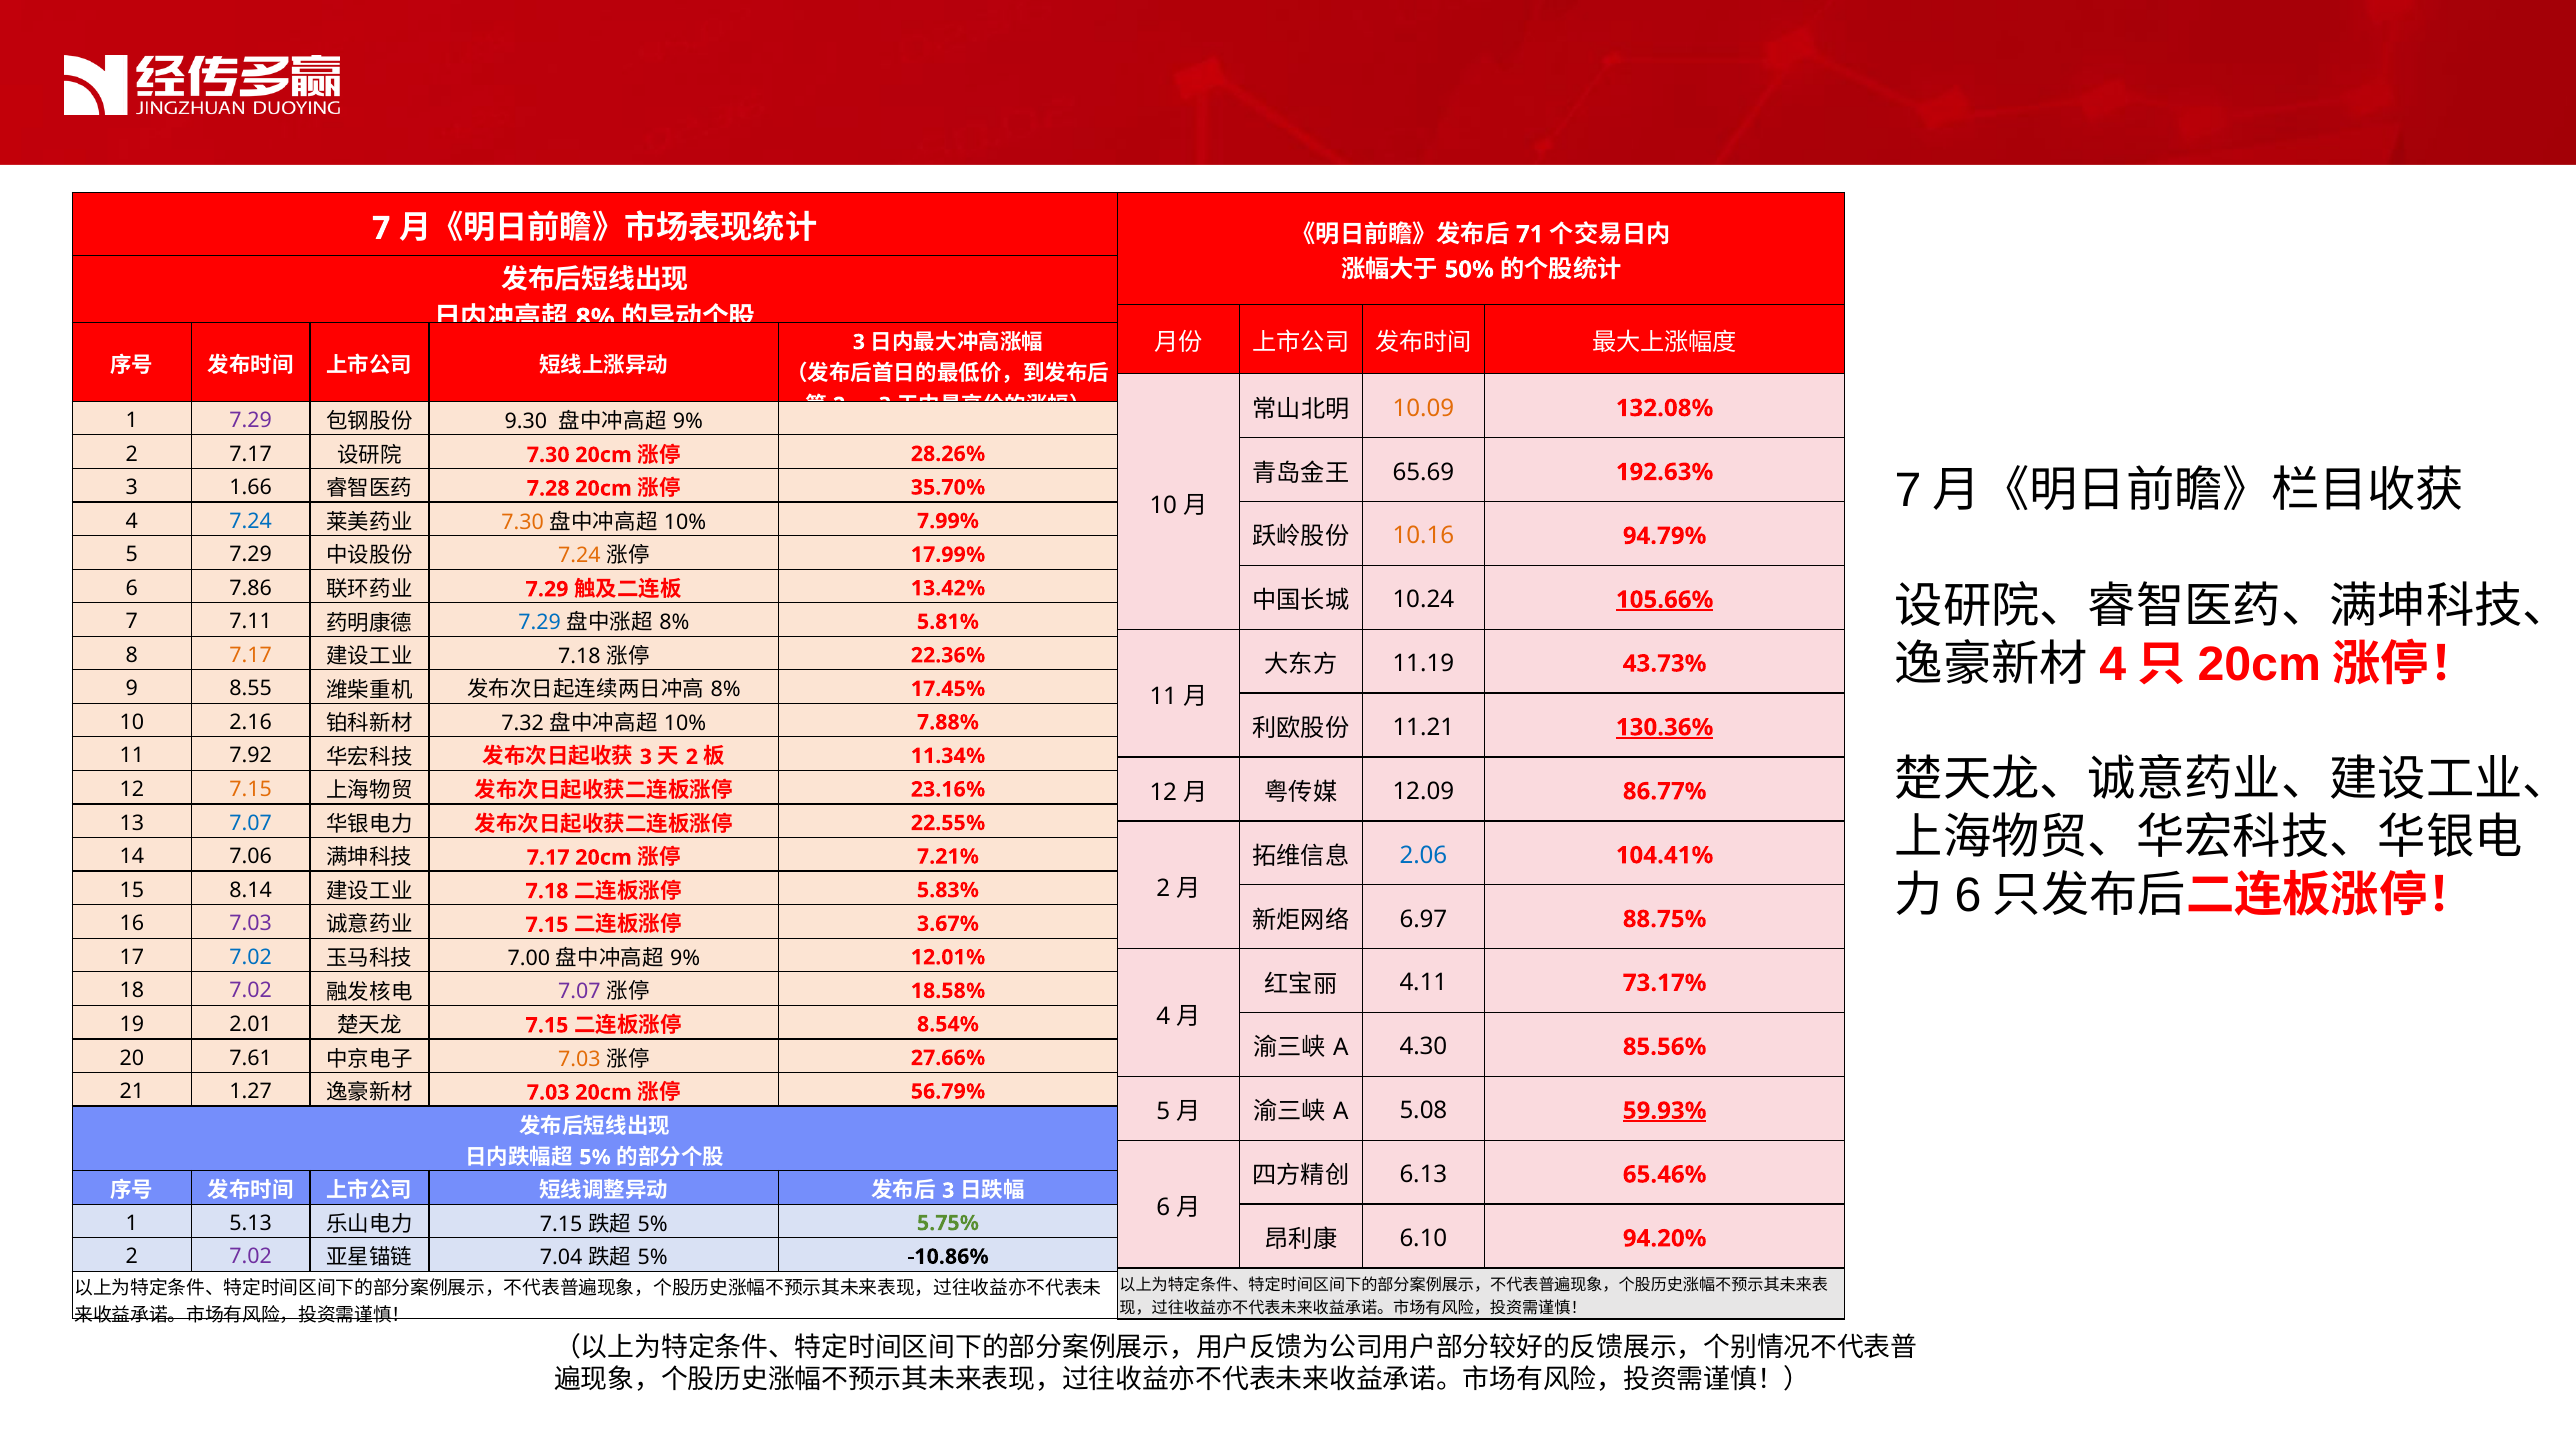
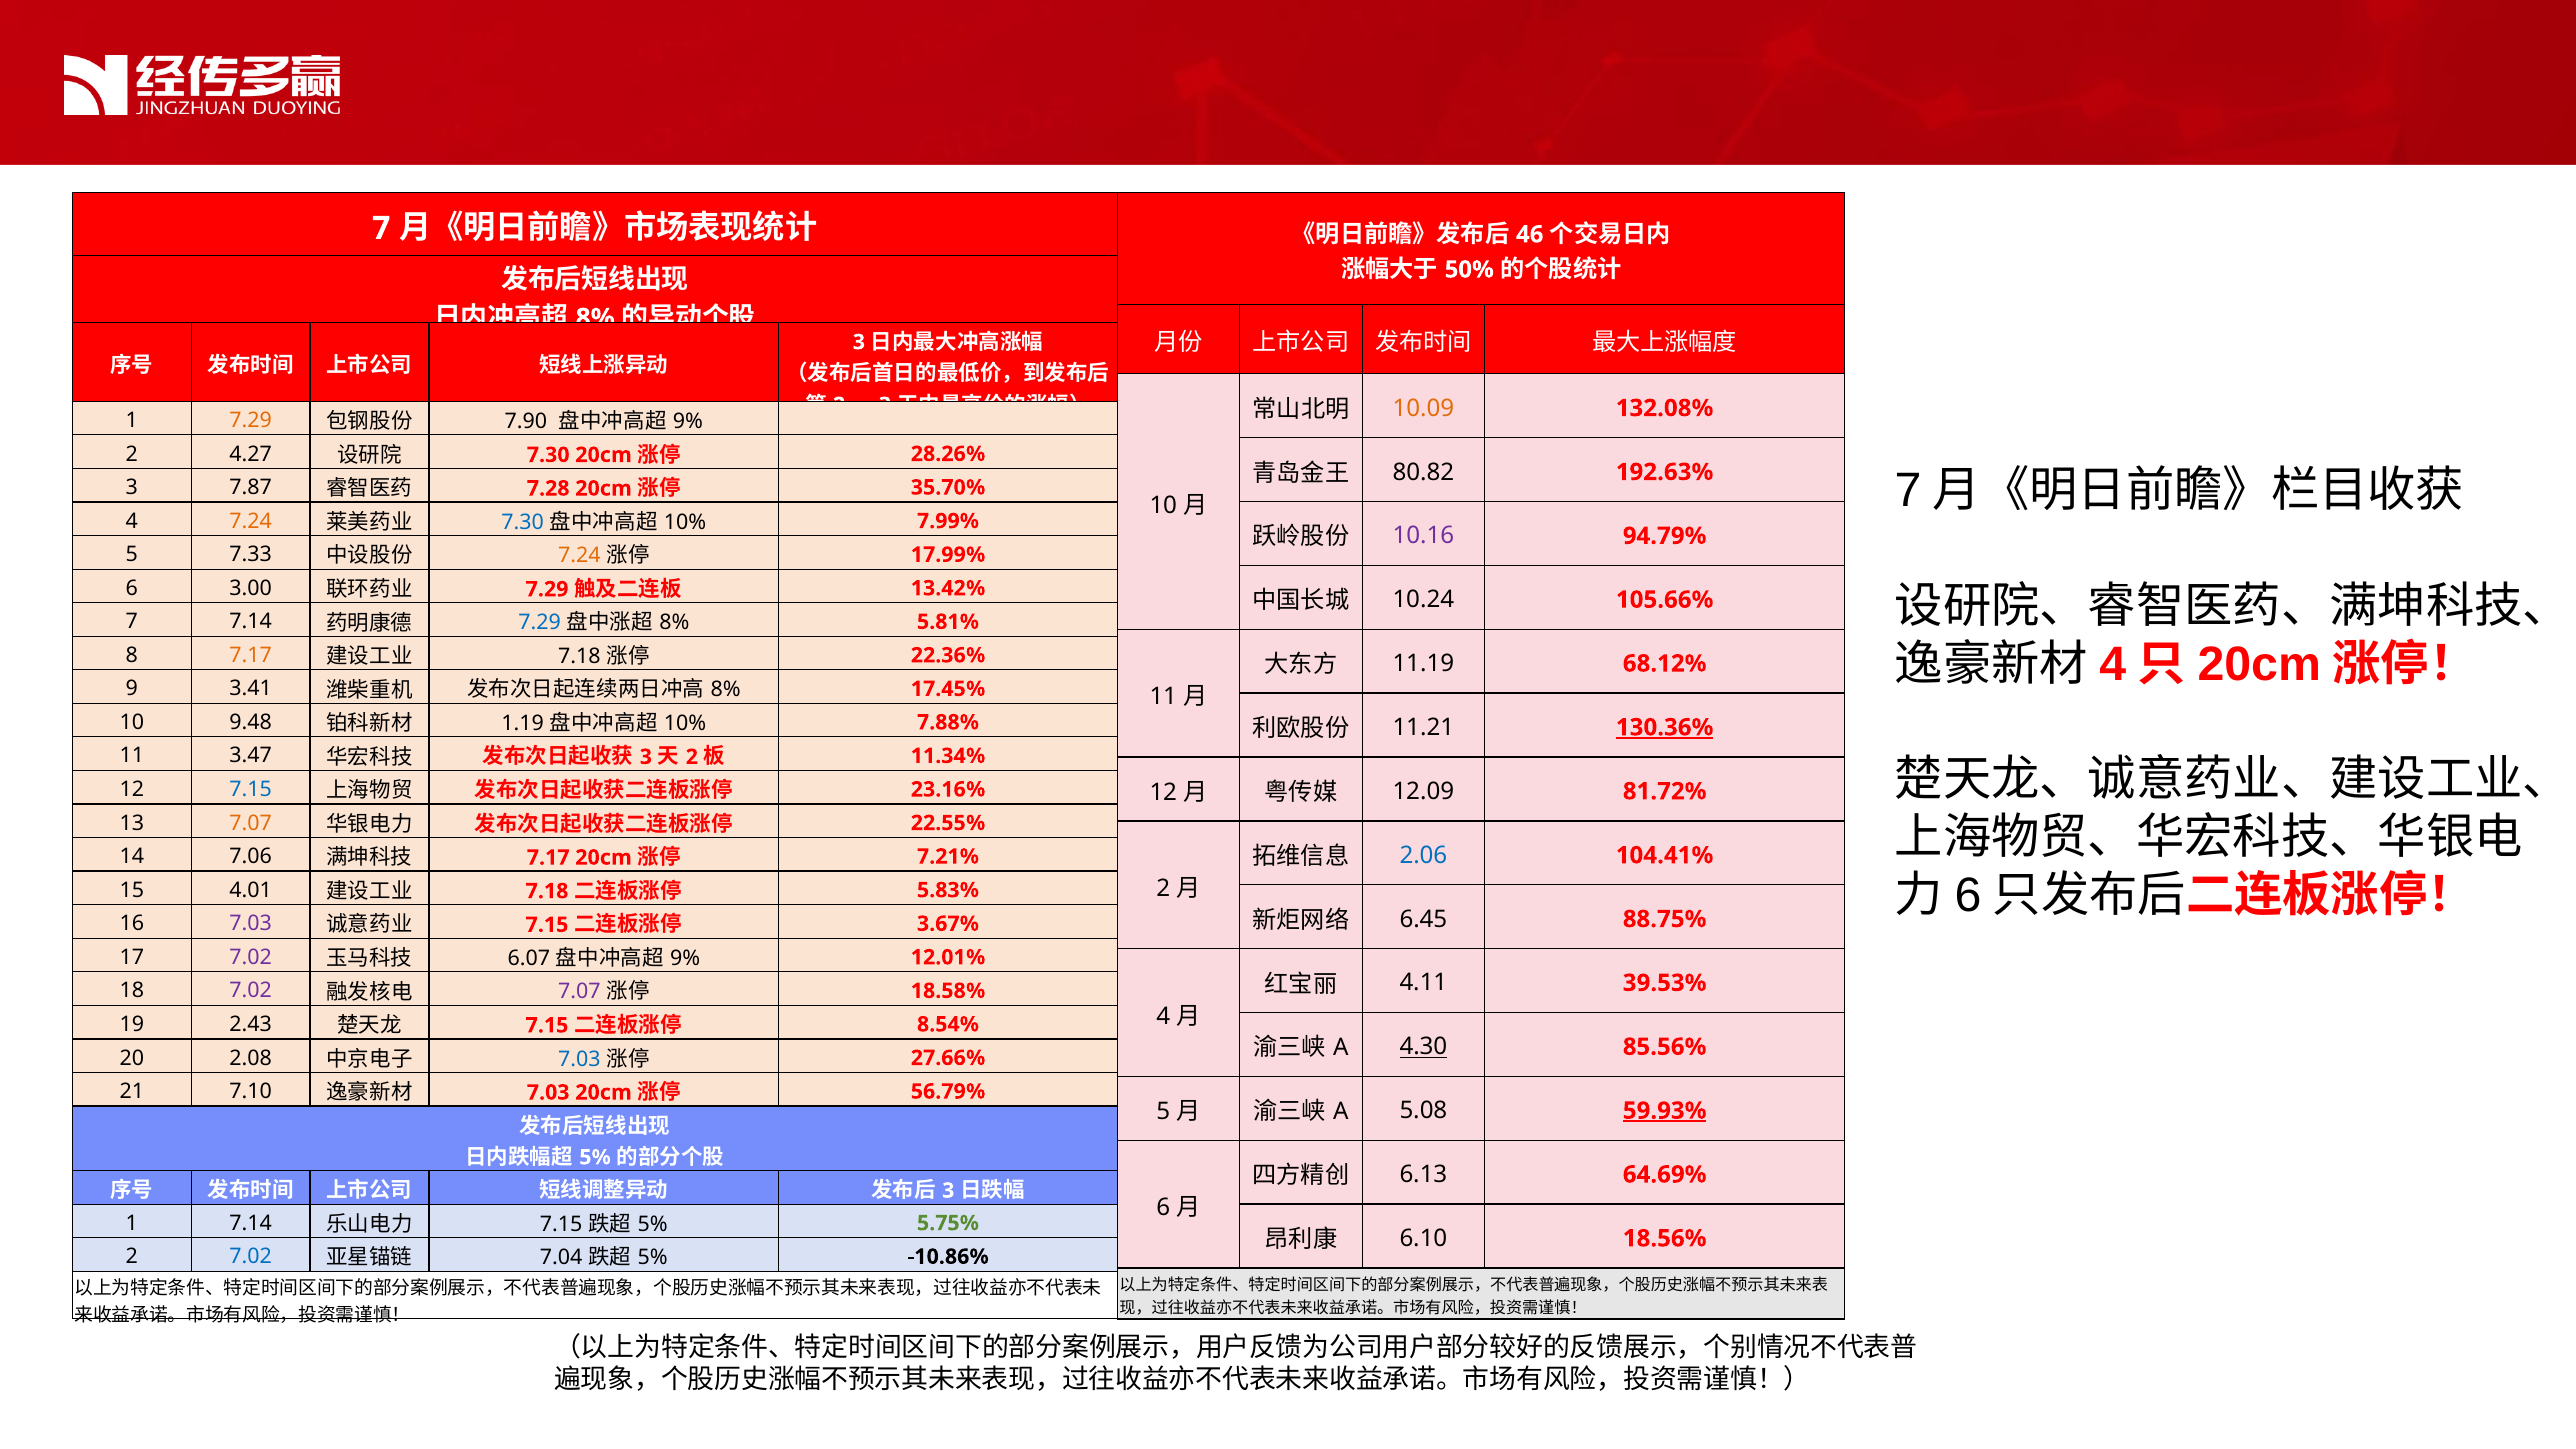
71: 71 -> 46
7.29 at (251, 420) colour: purple -> orange
9.30: 9.30 -> 7.90
2 7.17: 7.17 -> 4.27
65.69: 65.69 -> 80.82
1.66: 1.66 -> 7.87
7.24 at (251, 521) colour: blue -> orange
7.30 at (523, 522) colour: orange -> blue
10.16 colour: orange -> purple
5 7.29: 7.29 -> 7.33
7.86: 7.86 -> 3.00
105.66% underline: present -> none
7 7.11: 7.11 -> 7.14
43.73%: 43.73% -> 68.12%
8.55: 8.55 -> 3.41
2.16: 2.16 -> 9.48
7.32: 7.32 -> 1.19
7.92: 7.92 -> 3.47
7.15 at (251, 789) colour: orange -> blue
86.77%: 86.77% -> 81.72%
7.07 at (251, 823) colour: blue -> orange
8.14: 8.14 -> 4.01
6.97: 6.97 -> 6.45
7.02 at (251, 957) colour: blue -> purple
7.00: 7.00 -> 6.07
73.17%: 73.17% -> 39.53%
2.01: 2.01 -> 2.43
4.30 underline: none -> present
7.61: 7.61 -> 2.08
7.03 at (579, 1059) colour: orange -> blue
1.27: 1.27 -> 7.10
65.46%: 65.46% -> 64.69%
1 5.13: 5.13 -> 7.14
94.20%: 94.20% -> 18.56%
7.02 at (251, 1257) colour: purple -> blue
